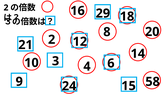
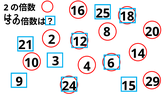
29: 29 -> 25
58: 58 -> 29
